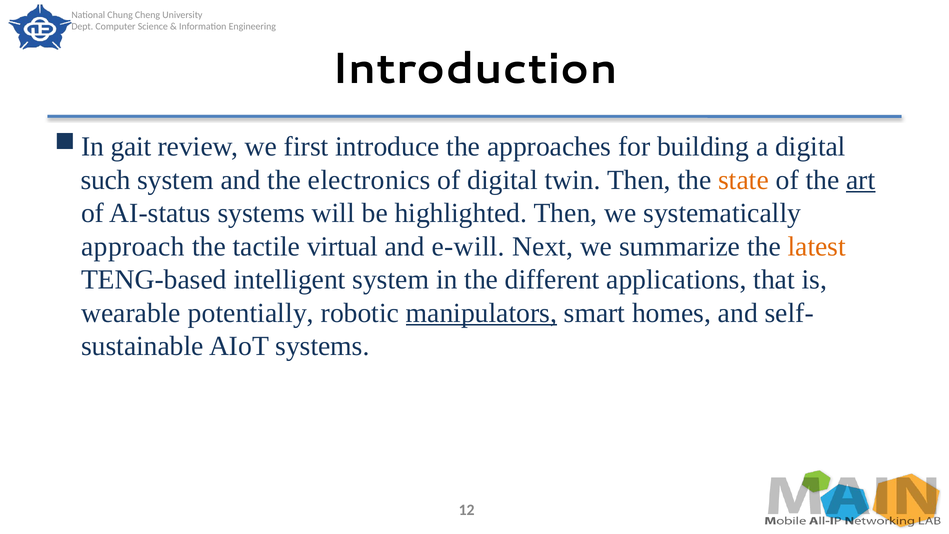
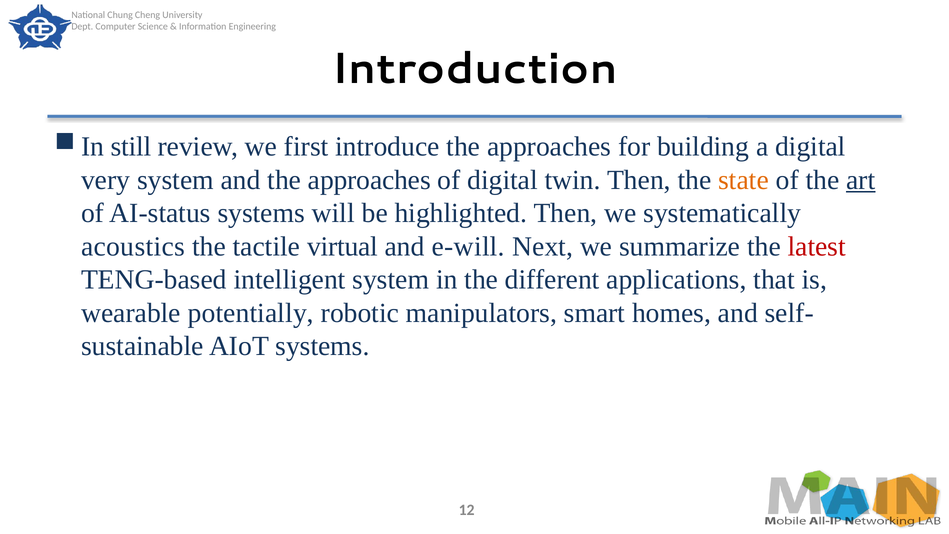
gait: gait -> still
such: such -> very
and the electronics: electronics -> approaches
approach: approach -> acoustics
latest colour: orange -> red
manipulators underline: present -> none
